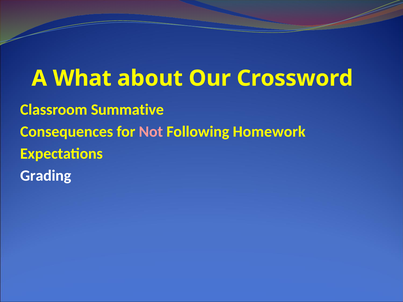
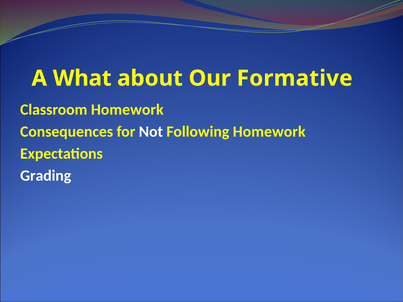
Crossword: Crossword -> Formative
Classroom Summative: Summative -> Homework
Not colour: pink -> white
